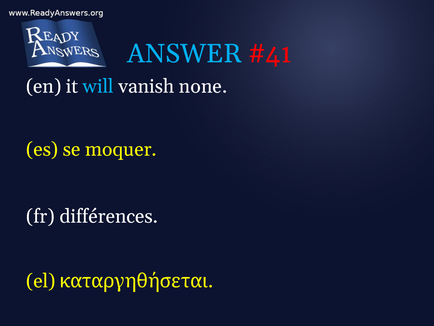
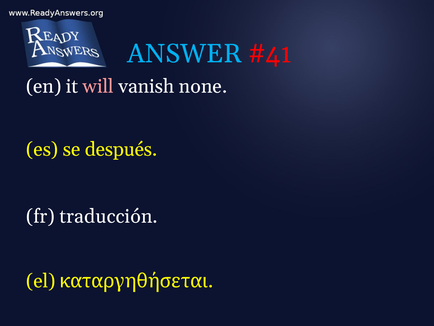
will colour: light blue -> pink
moquer: moquer -> después
différences: différences -> traducción
